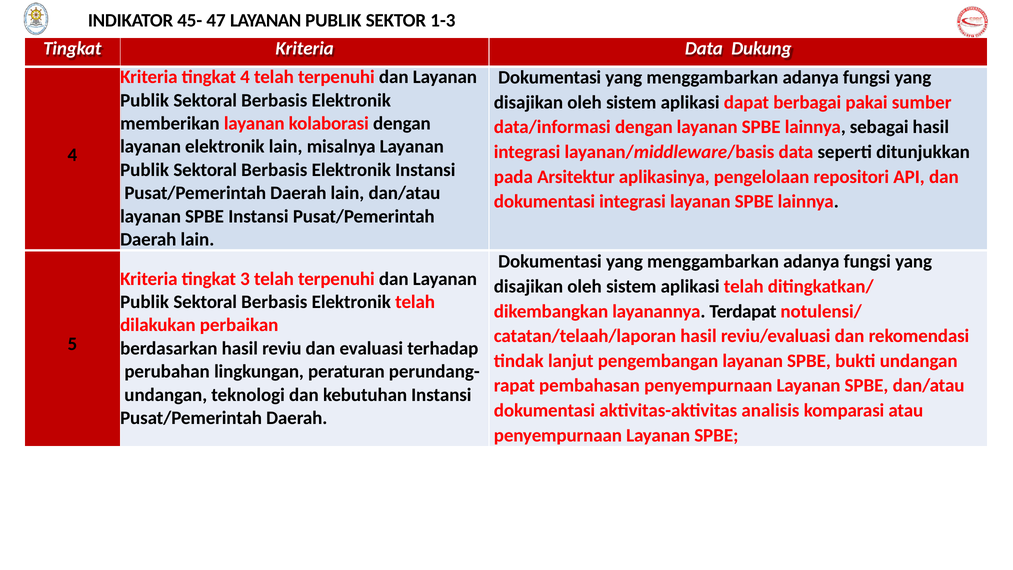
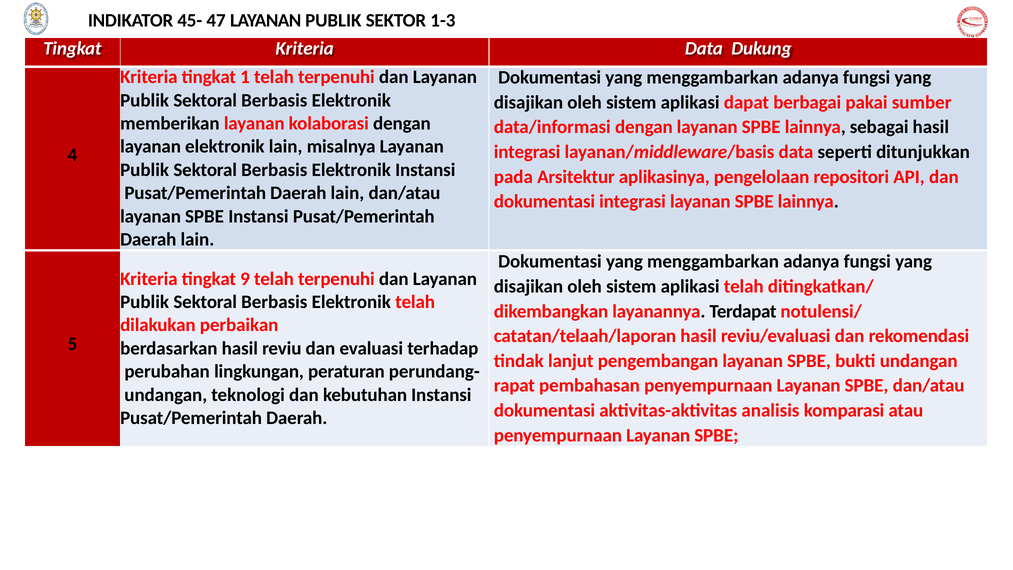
tingkat 4: 4 -> 1
3: 3 -> 9
